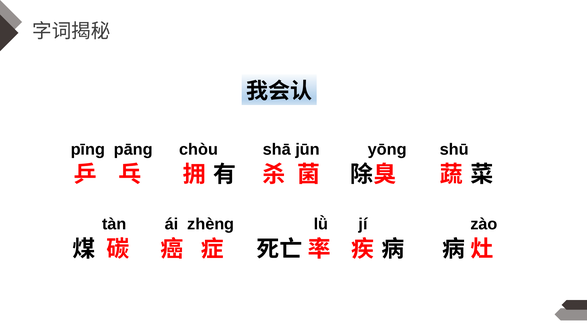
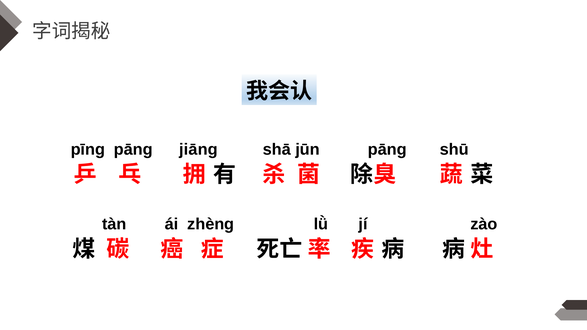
chòu: chòu -> jiāng
yōng at (387, 150): yōng -> pāng
